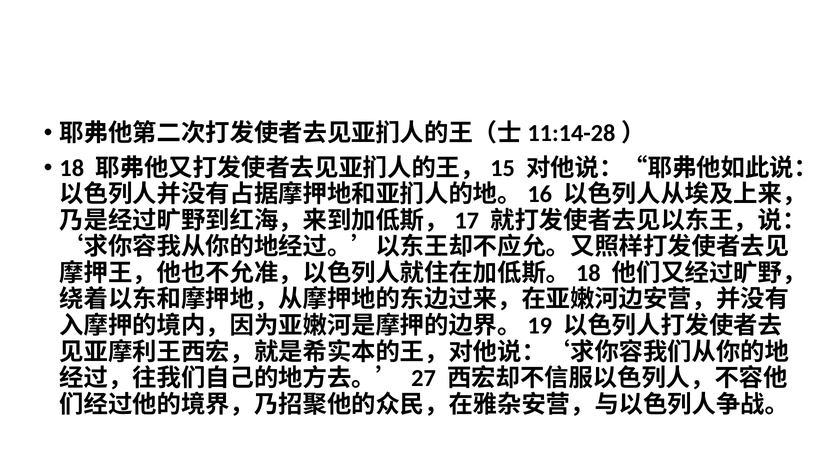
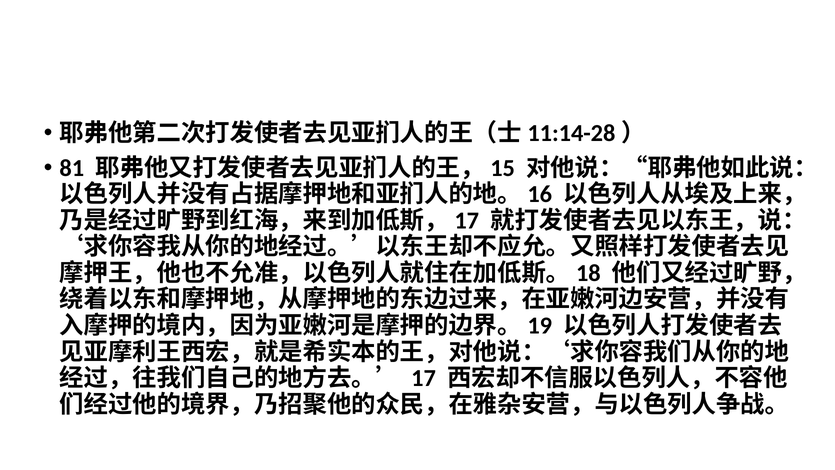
18: 18 -> 81
27: 27 -> 17
